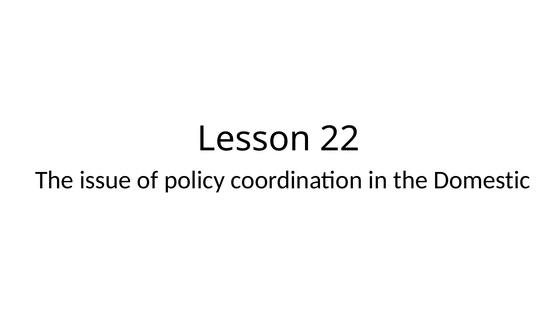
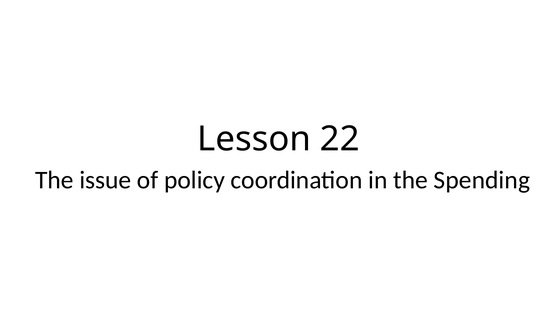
Domestic: Domestic -> Spending
